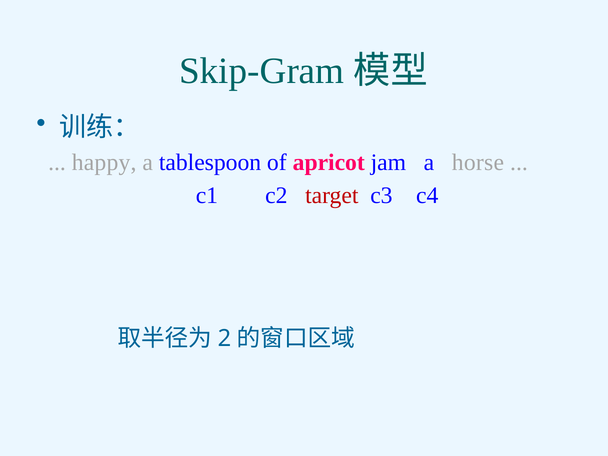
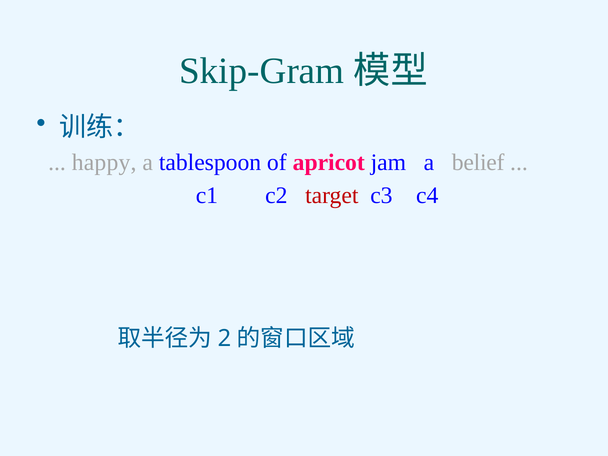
horse: horse -> belief
